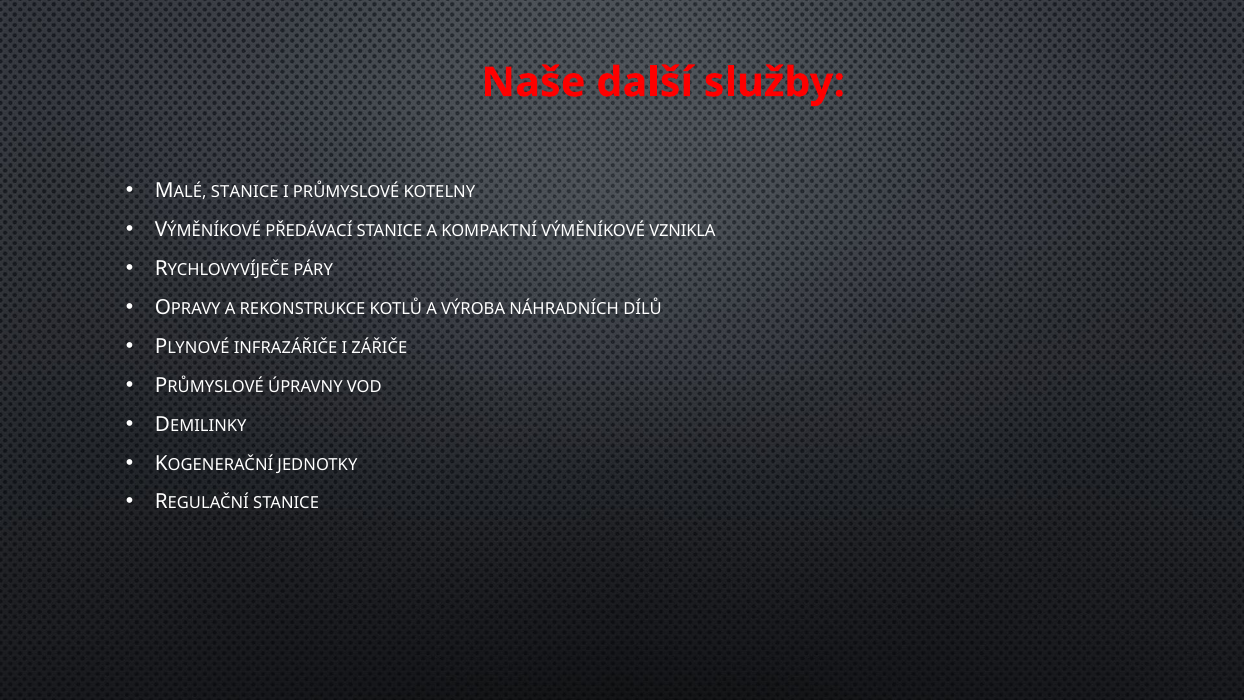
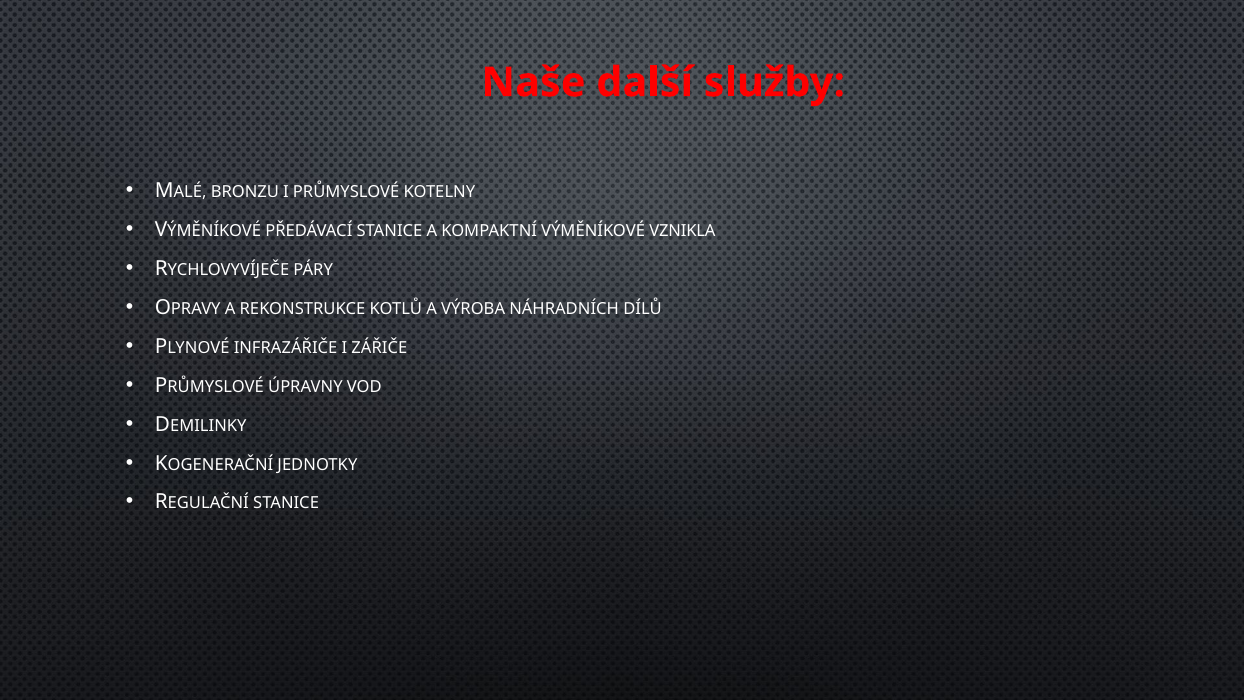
MALÉ STANICE: STANICE -> BRONZU
